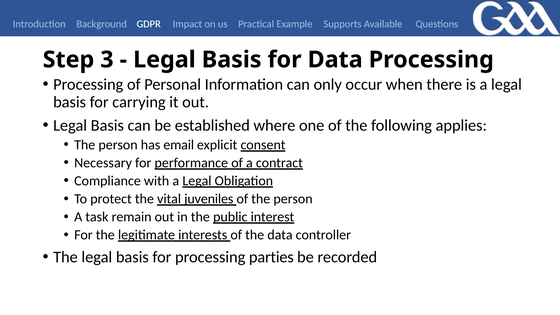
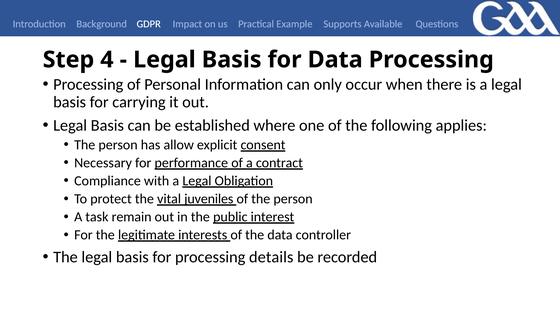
3: 3 -> 4
email: email -> allow
parties: parties -> details
